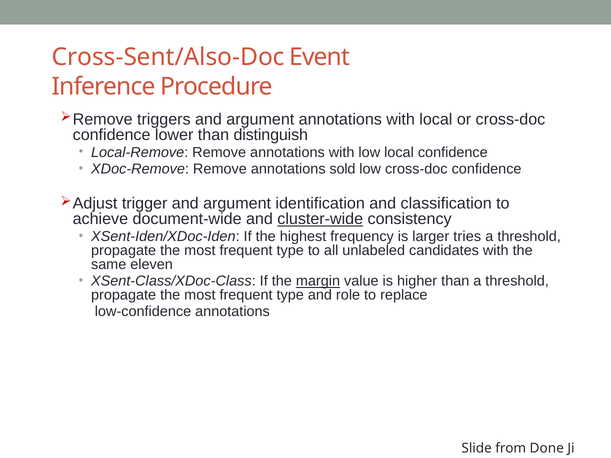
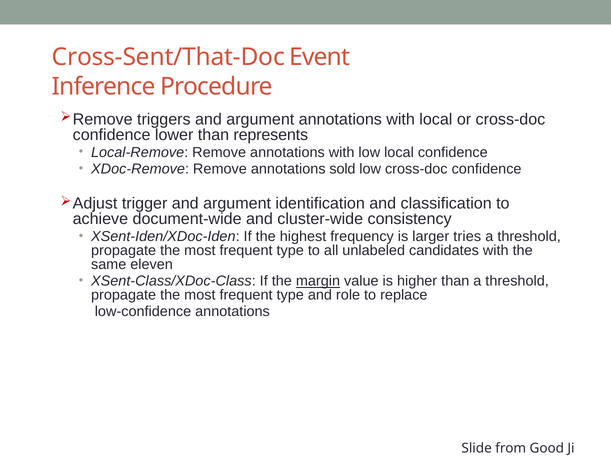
Cross-Sent/Also-Doc: Cross-Sent/Also-Doc -> Cross-Sent/That-Doc
distinguish: distinguish -> represents
cluster-wide underline: present -> none
Done: Done -> Good
